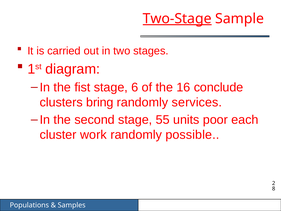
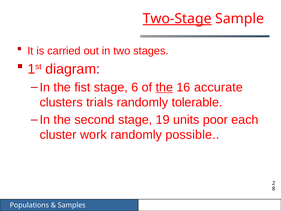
the at (164, 87) underline: none -> present
conclude: conclude -> accurate
bring: bring -> trials
services: services -> tolerable
55: 55 -> 19
